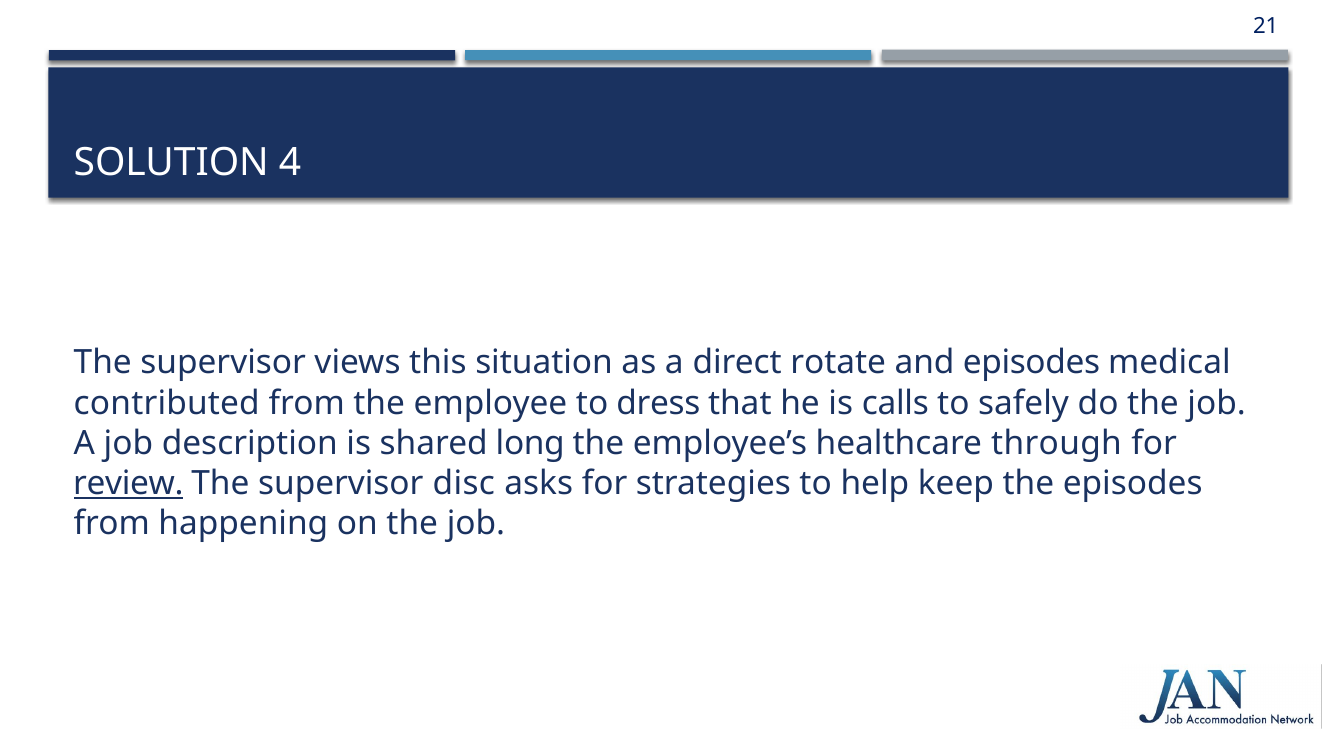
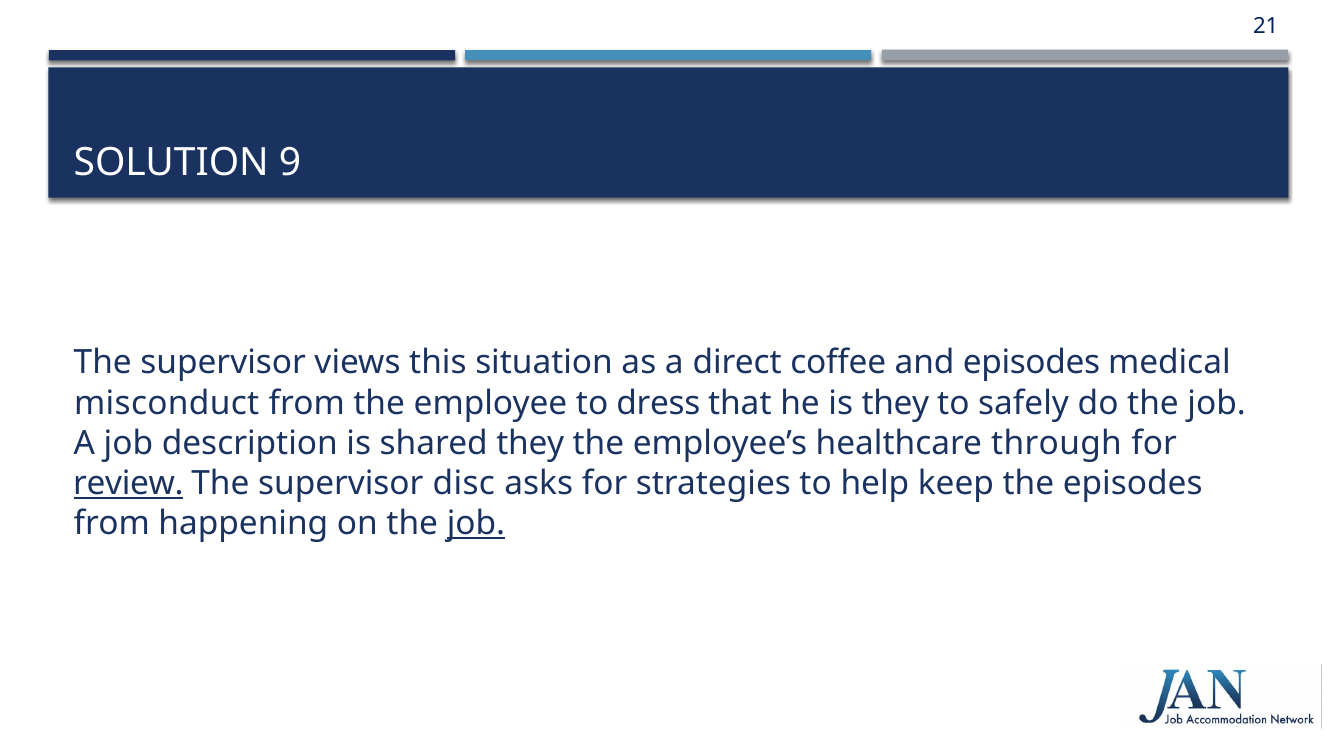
4: 4 -> 9
rotate: rotate -> coffee
contributed: contributed -> misconduct
is calls: calls -> they
shared long: long -> they
job at (476, 523) underline: none -> present
